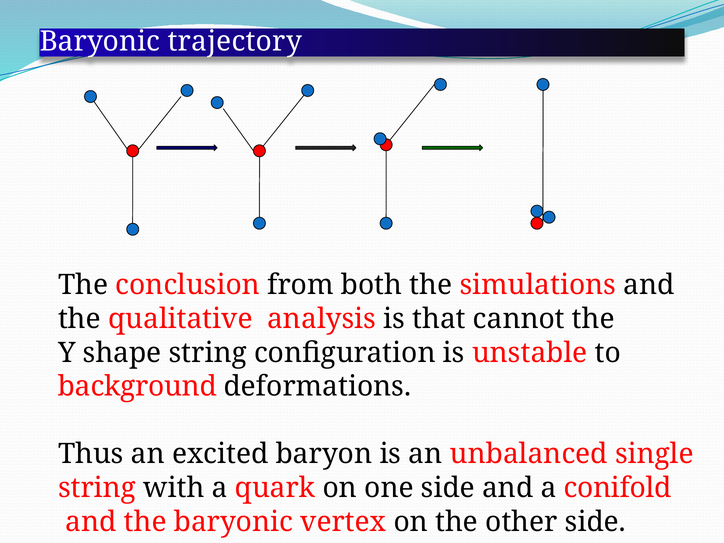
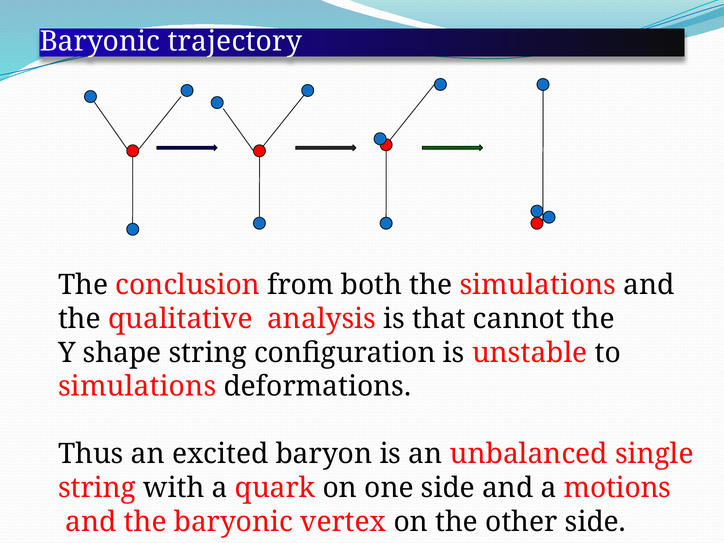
background at (137, 387): background -> simulations
conifold: conifold -> motions
